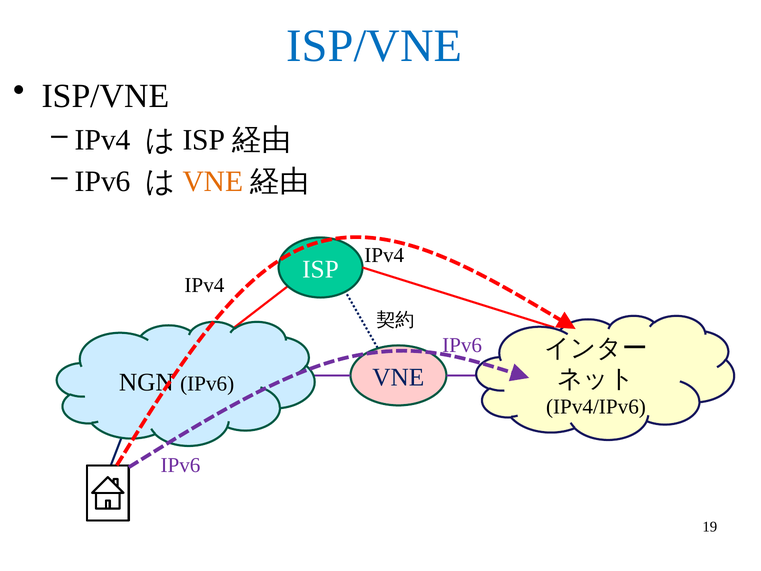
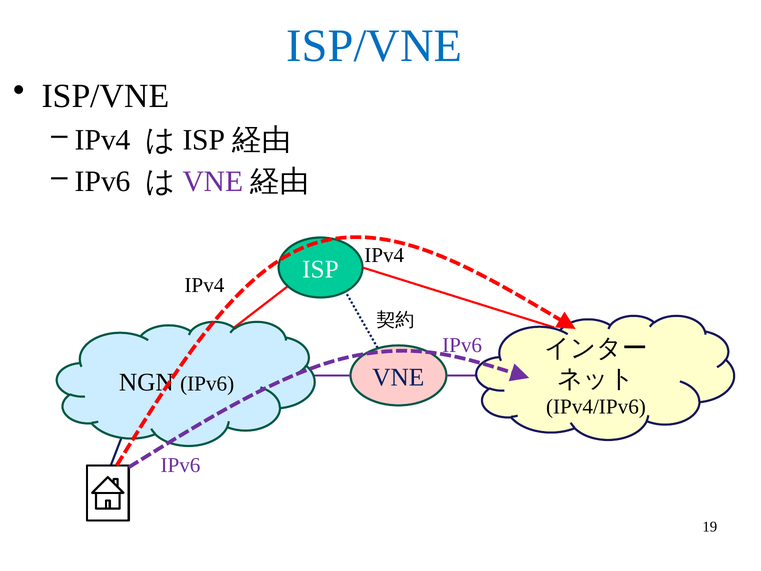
VNE at (213, 181) colour: orange -> purple
